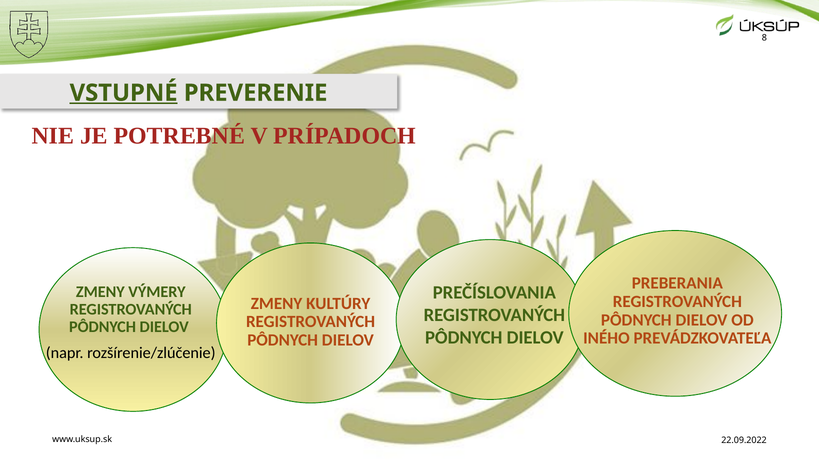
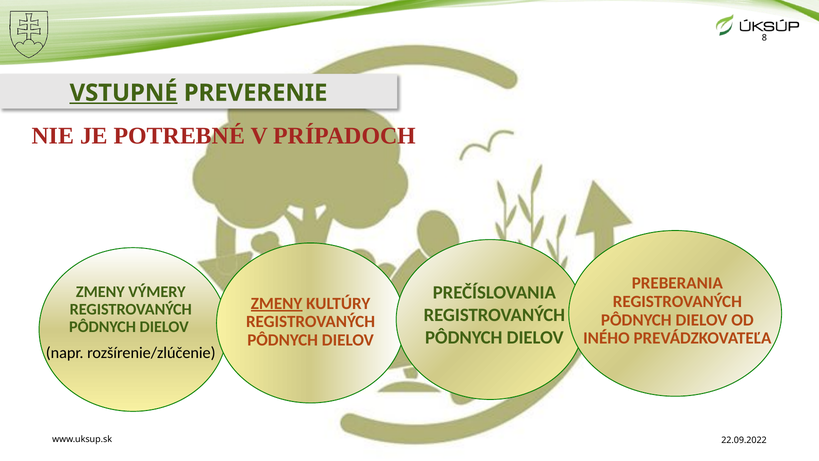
ZMENY at (277, 303) underline: none -> present
